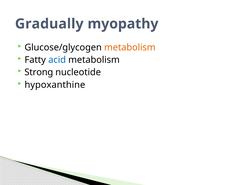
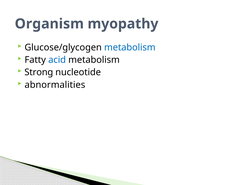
Gradually: Gradually -> Organism
metabolism at (130, 47) colour: orange -> blue
hypoxanthine: hypoxanthine -> abnormalities
